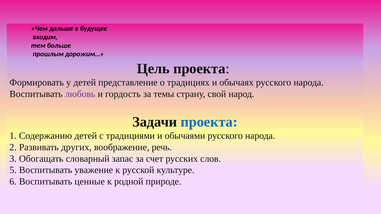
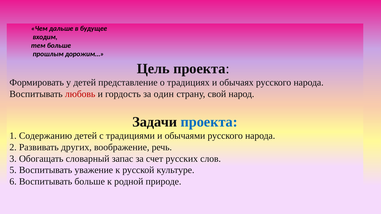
любовь colour: purple -> red
темы: темы -> один
Воспитывать ценные: ценные -> больше
